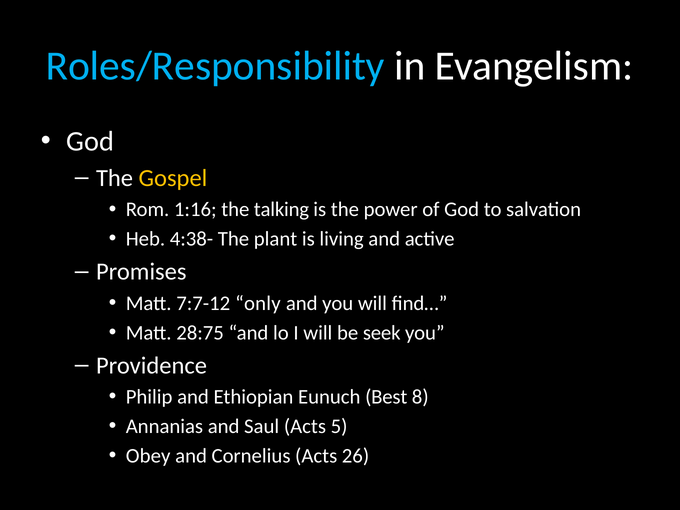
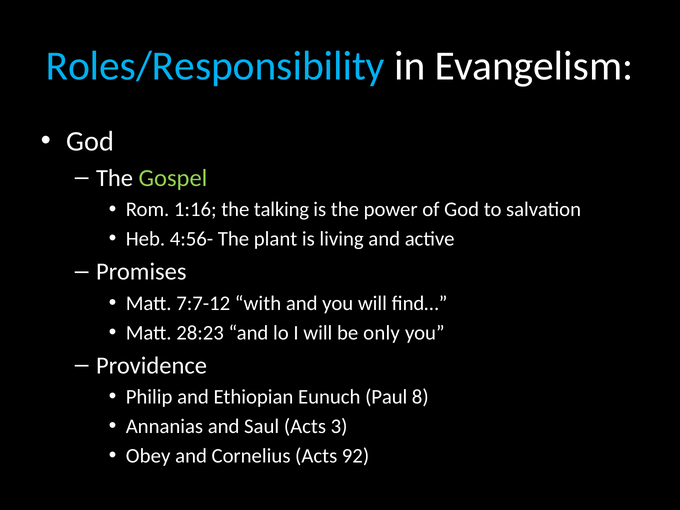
Gospel colour: yellow -> light green
4:38-: 4:38- -> 4:56-
only: only -> with
28:75: 28:75 -> 28:23
seek: seek -> only
Best: Best -> Paul
5: 5 -> 3
26: 26 -> 92
